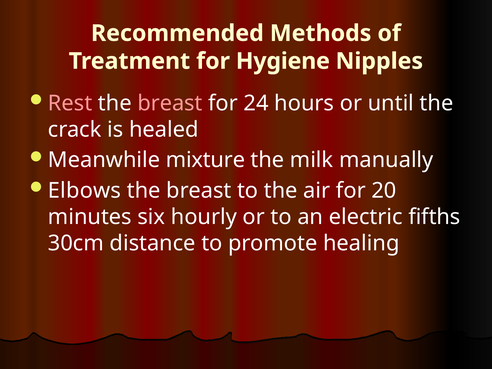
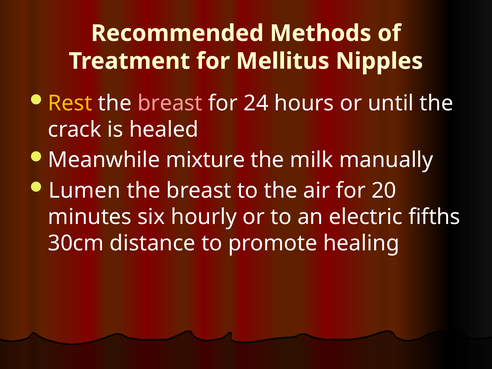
Hygiene: Hygiene -> Mellitus
Rest colour: pink -> yellow
Elbows: Elbows -> Lumen
